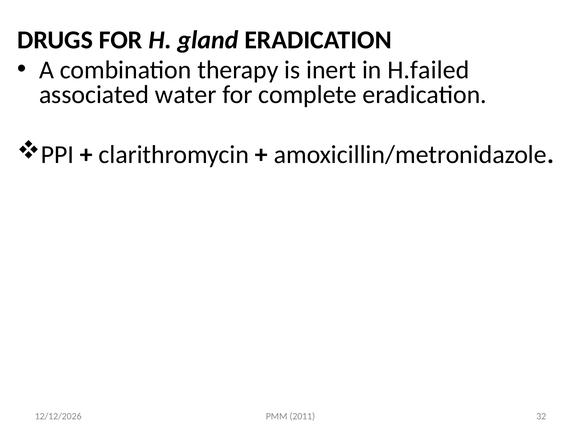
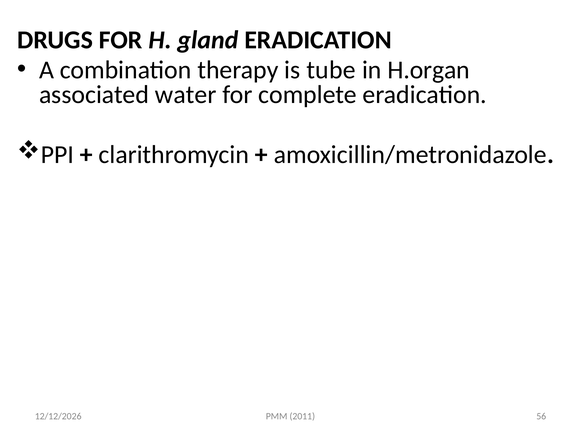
inert: inert -> tube
H.failed: H.failed -> H.organ
32: 32 -> 56
